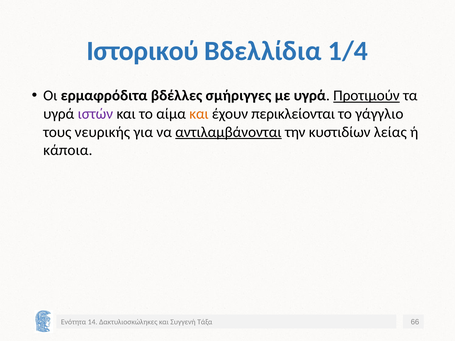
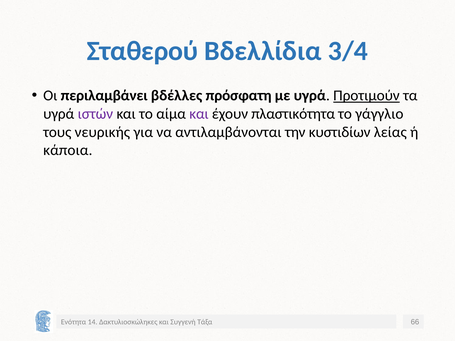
Ιστορικού: Ιστορικού -> Σταθερού
1/4: 1/4 -> 3/4
ερμαφρόδιτα: ερμαφρόδιτα -> περιλαμβάνει
σμήριγγες: σμήριγγες -> πρόσφατη
και at (199, 114) colour: orange -> purple
περικλείονται: περικλείονται -> πλαστικότητα
αντιλαμβάνονται underline: present -> none
